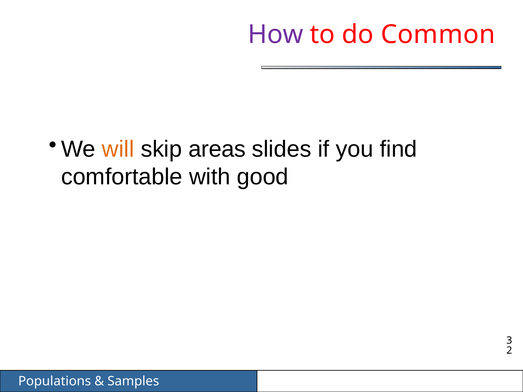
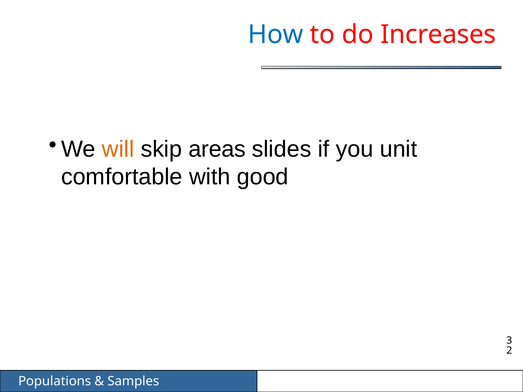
How colour: purple -> blue
Common: Common -> Increases
find: find -> unit
